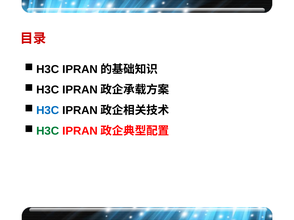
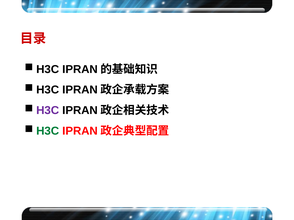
H3C at (48, 111) colour: blue -> purple
